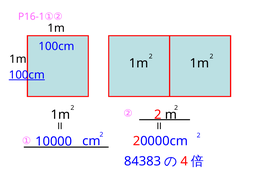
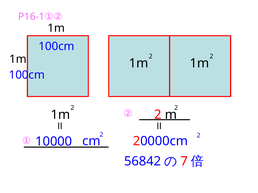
100cm at (27, 75) underline: present -> none
84383: 84383 -> 56842
4: 4 -> 7
